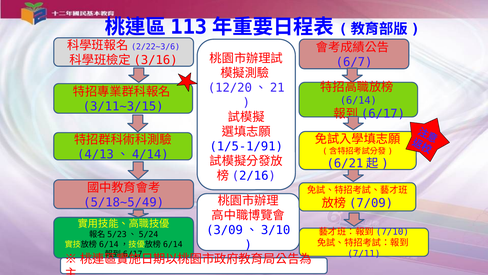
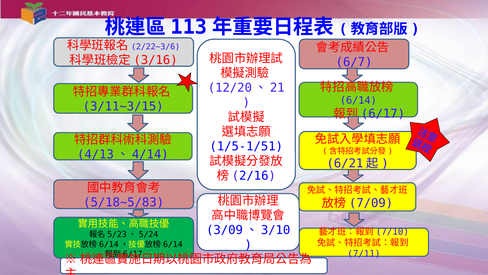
1/5-1/91: 1/5-1/91 -> 1/5-1/51
5/18~5/49: 5/18~5/49 -> 5/18~5/83
